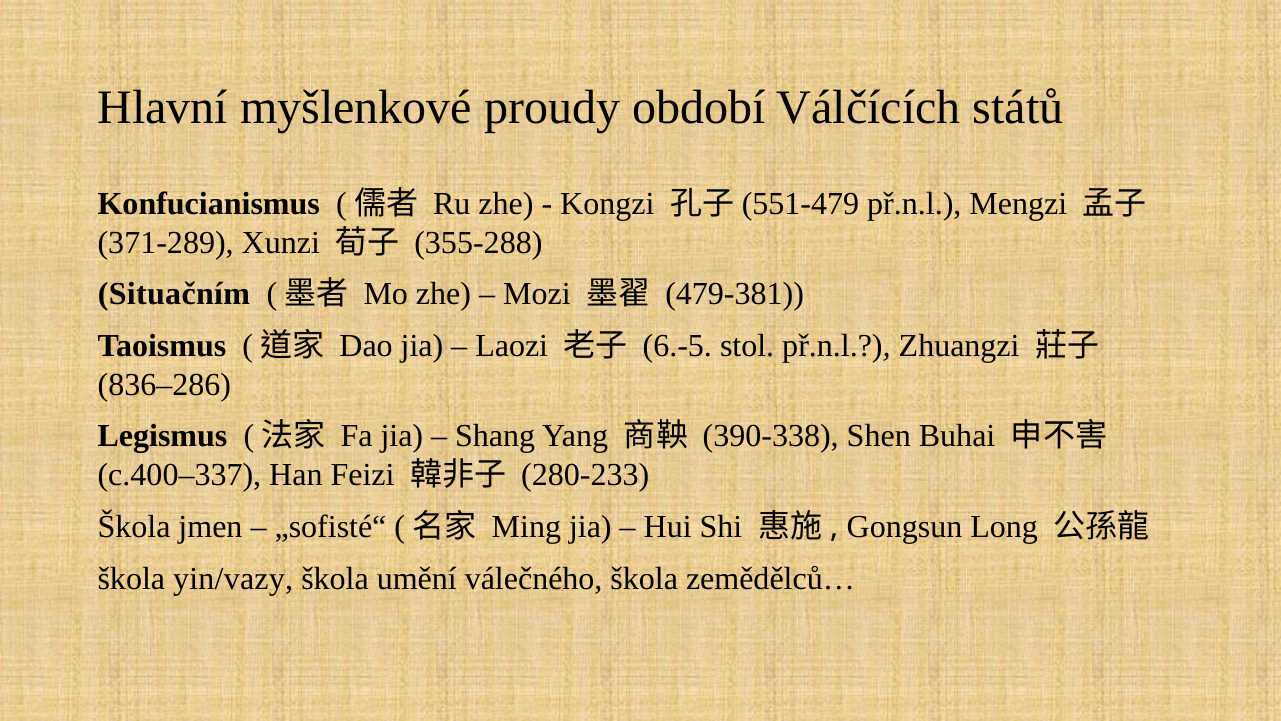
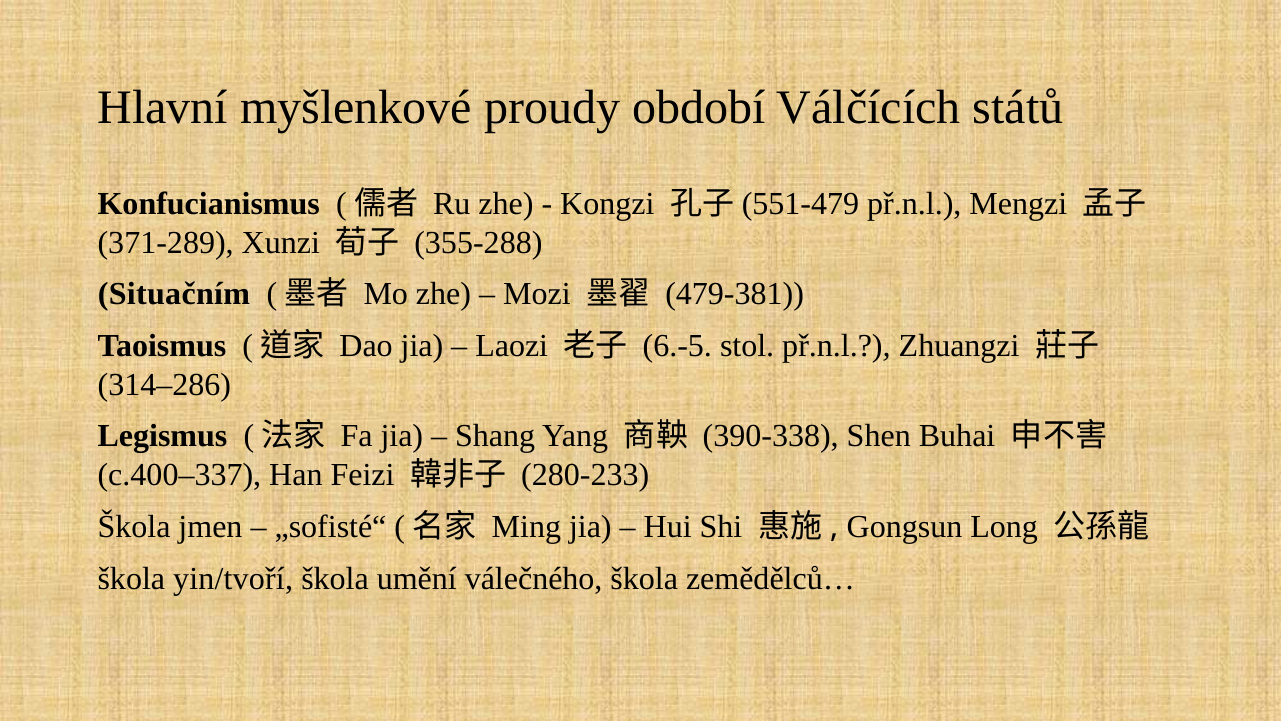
836–286: 836–286 -> 314–286
yin/vazy: yin/vazy -> yin/tvoří
